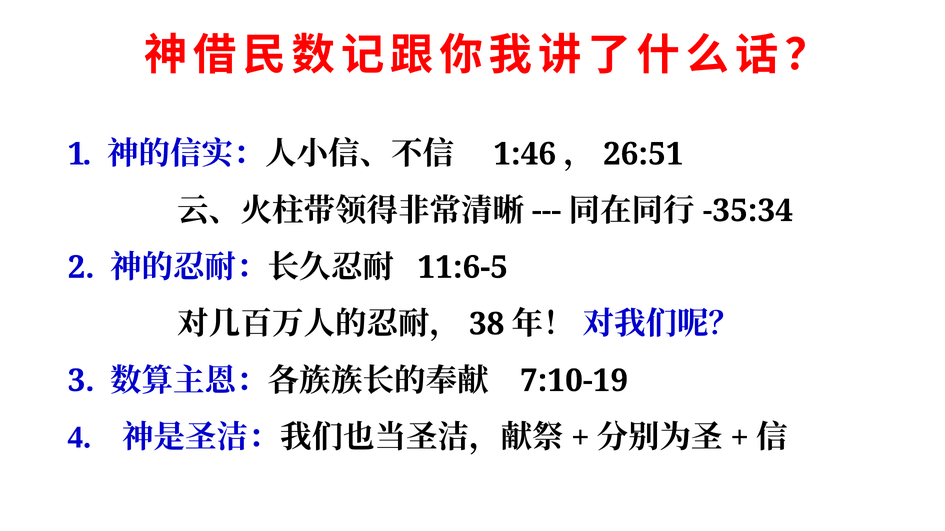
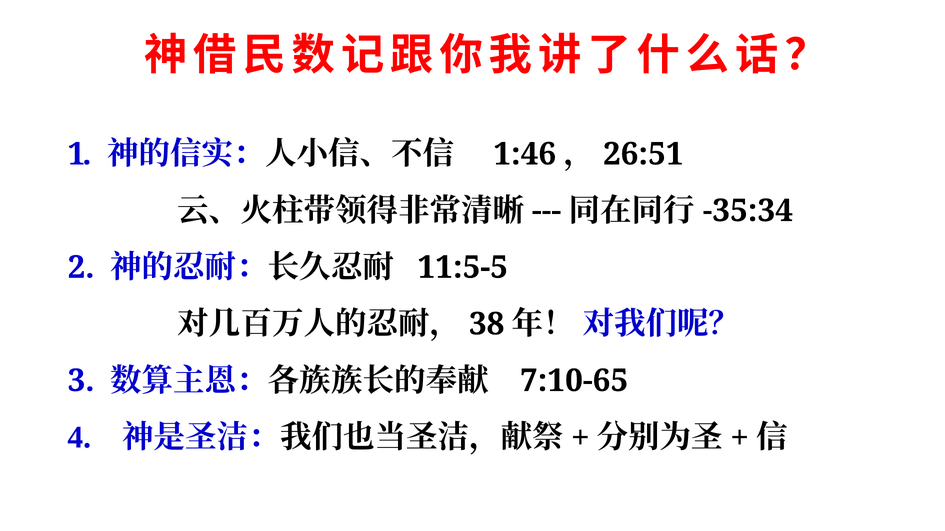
11:6-5: 11:6-5 -> 11:5-5
7:10-19: 7:10-19 -> 7:10-65
